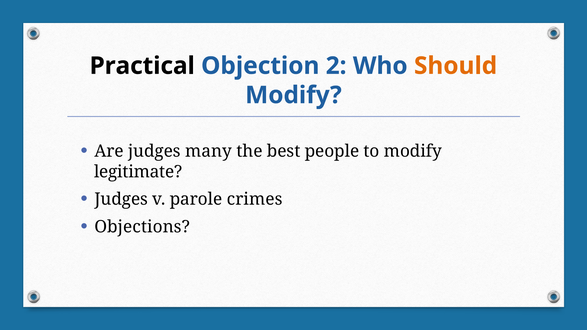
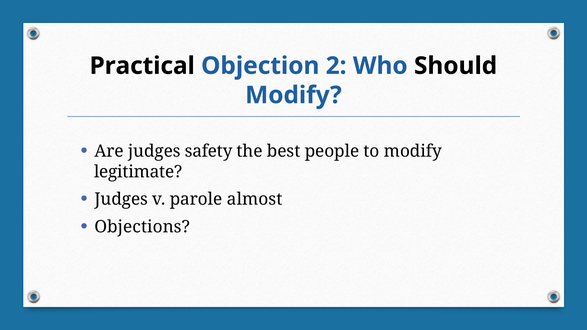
Should colour: orange -> black
many: many -> safety
crimes: crimes -> almost
